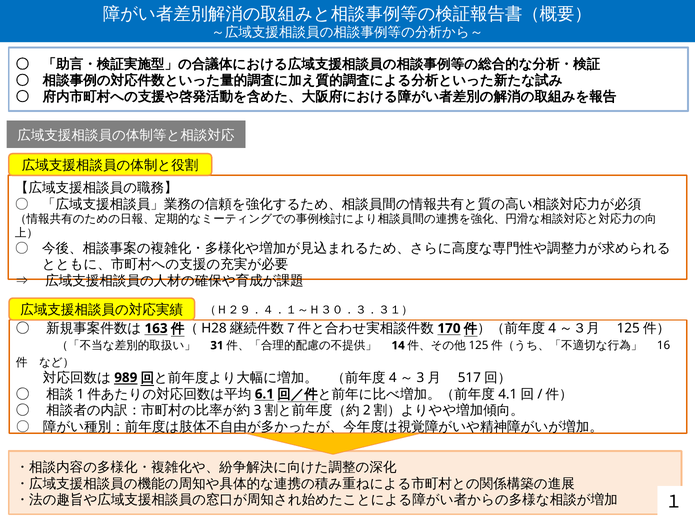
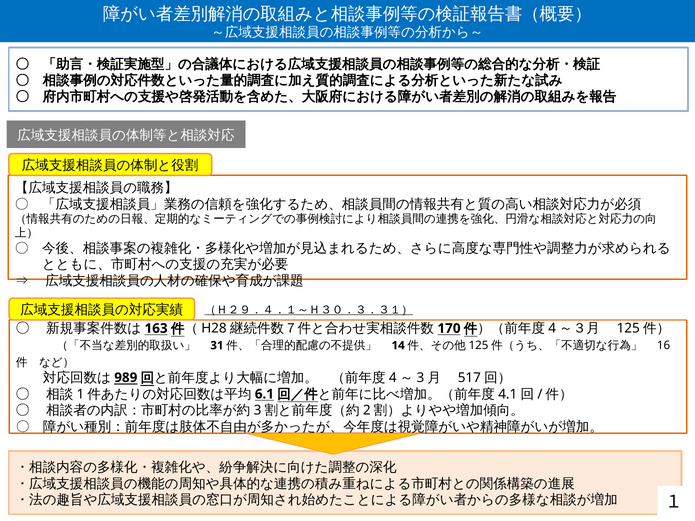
（Ｈ２９．４．１～Ｈ３０．３．３１） underline: none -> present
